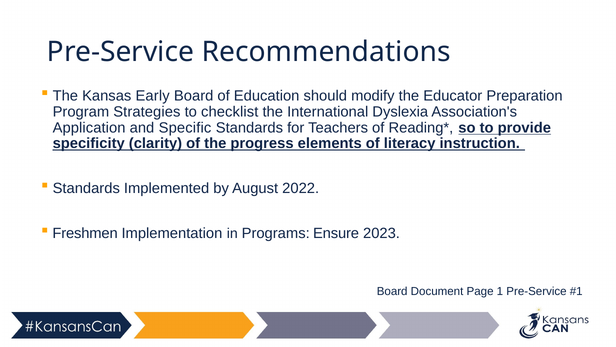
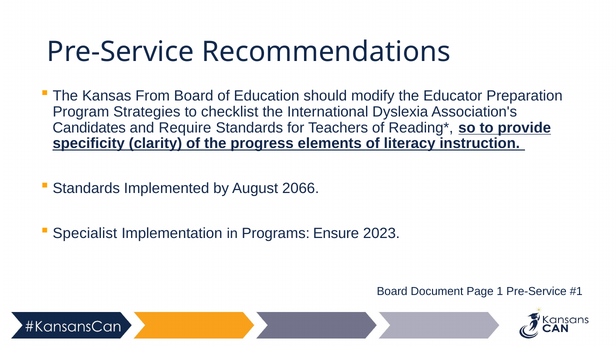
Early: Early -> From
Application: Application -> Candidates
Specific: Specific -> Require
2022: 2022 -> 2066
Freshmen: Freshmen -> Specialist
